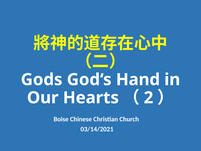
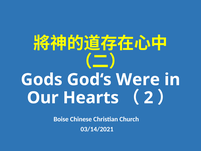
Hand: Hand -> Were
